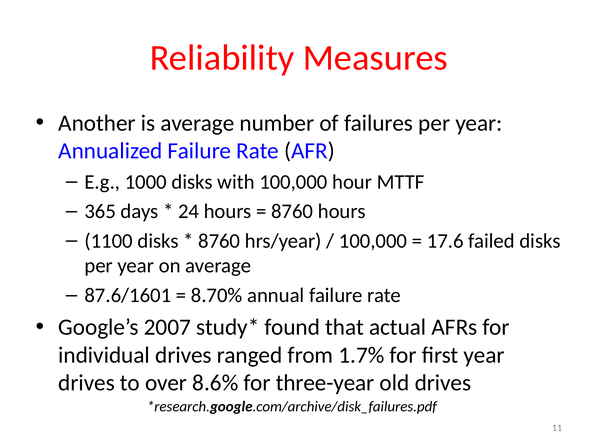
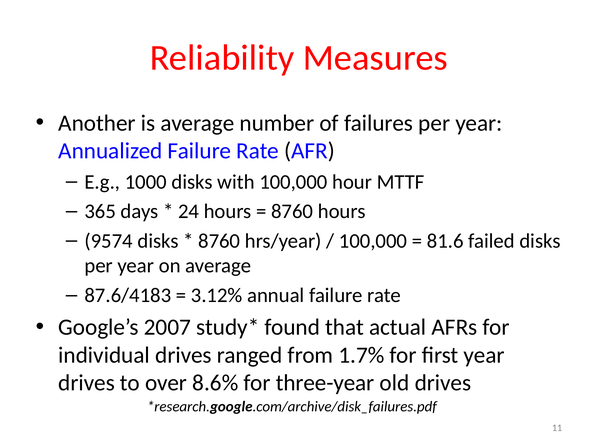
1100: 1100 -> 9574
17.6: 17.6 -> 81.6
87.6/1601: 87.6/1601 -> 87.6/4183
8.70%: 8.70% -> 3.12%
